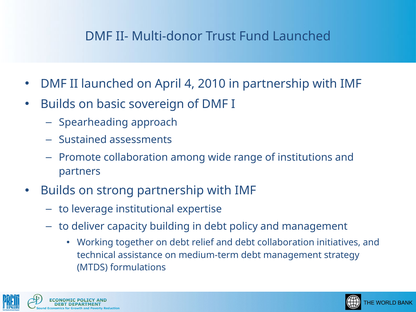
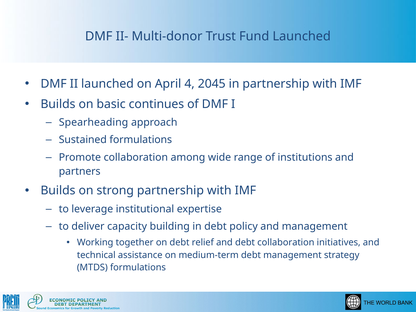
2010: 2010 -> 2045
sovereign: sovereign -> continues
Sustained assessments: assessments -> formulations
